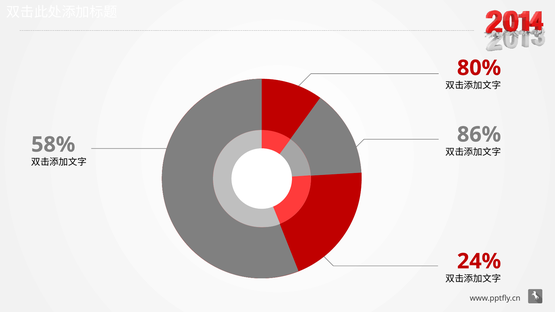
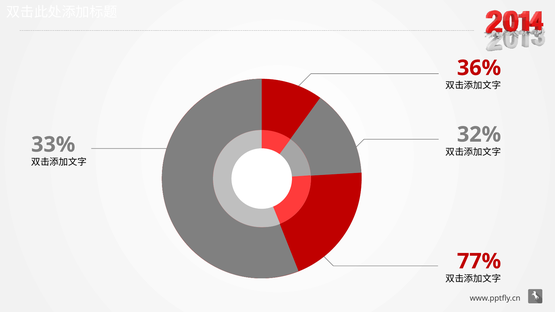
80%: 80% -> 36%
86%: 86% -> 32%
58%: 58% -> 33%
24%: 24% -> 77%
